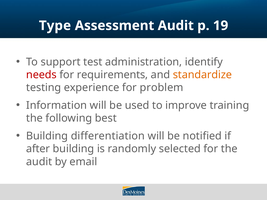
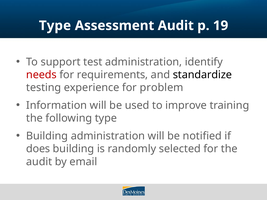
standardize colour: orange -> black
following best: best -> type
Building differentiation: differentiation -> administration
after: after -> does
